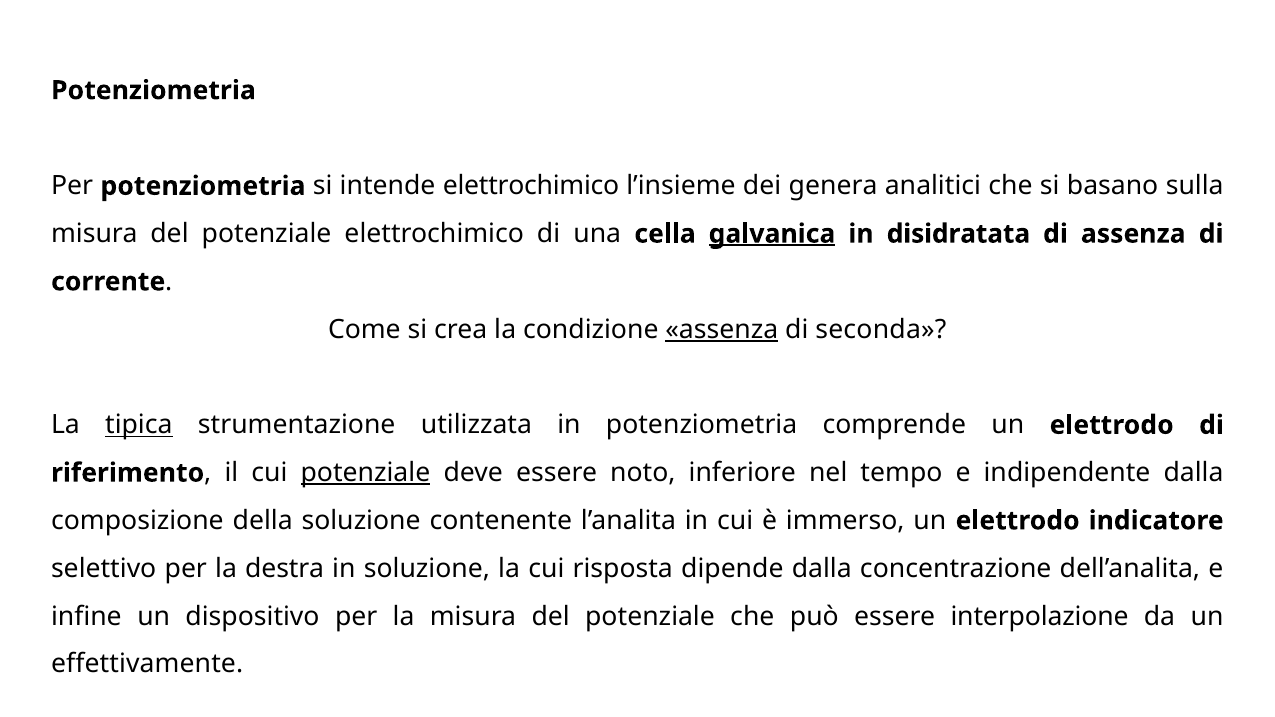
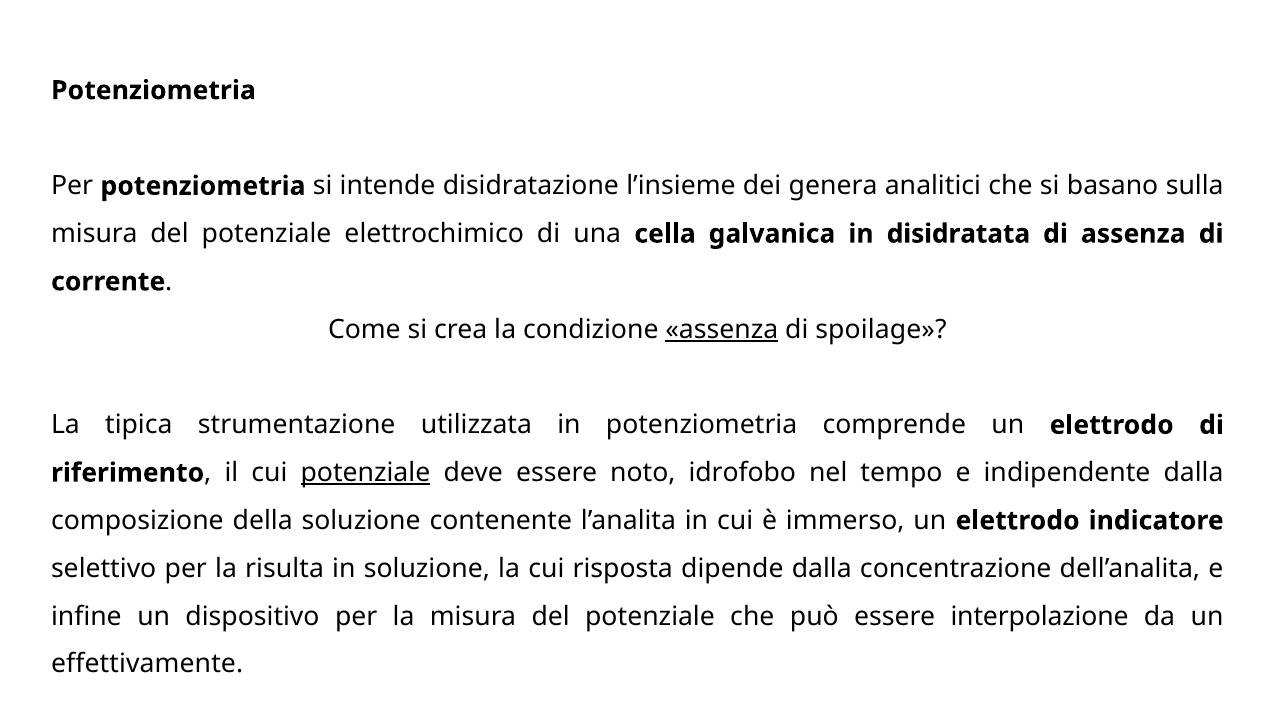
intende elettrochimico: elettrochimico -> disidratazione
galvanica underline: present -> none
seconda: seconda -> spoilage
tipica underline: present -> none
inferiore: inferiore -> idrofobo
destra: destra -> risulta
